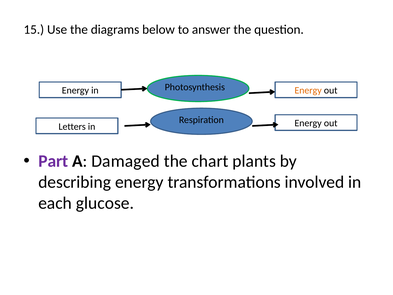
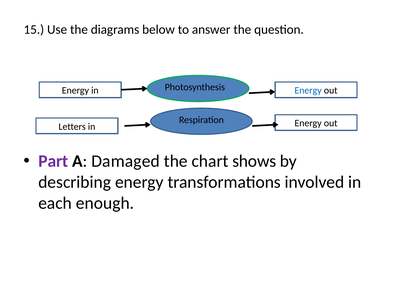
Energy at (308, 90) colour: orange -> blue
plants: plants -> shows
glucose: glucose -> enough
